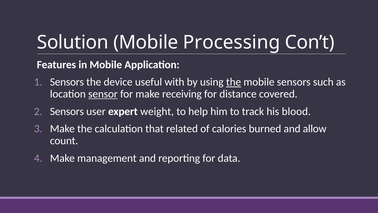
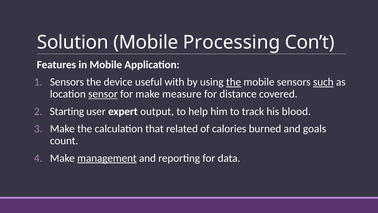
such underline: none -> present
receiving: receiving -> measure
Sensors at (67, 111): Sensors -> Starting
weight: weight -> output
allow: allow -> goals
management underline: none -> present
